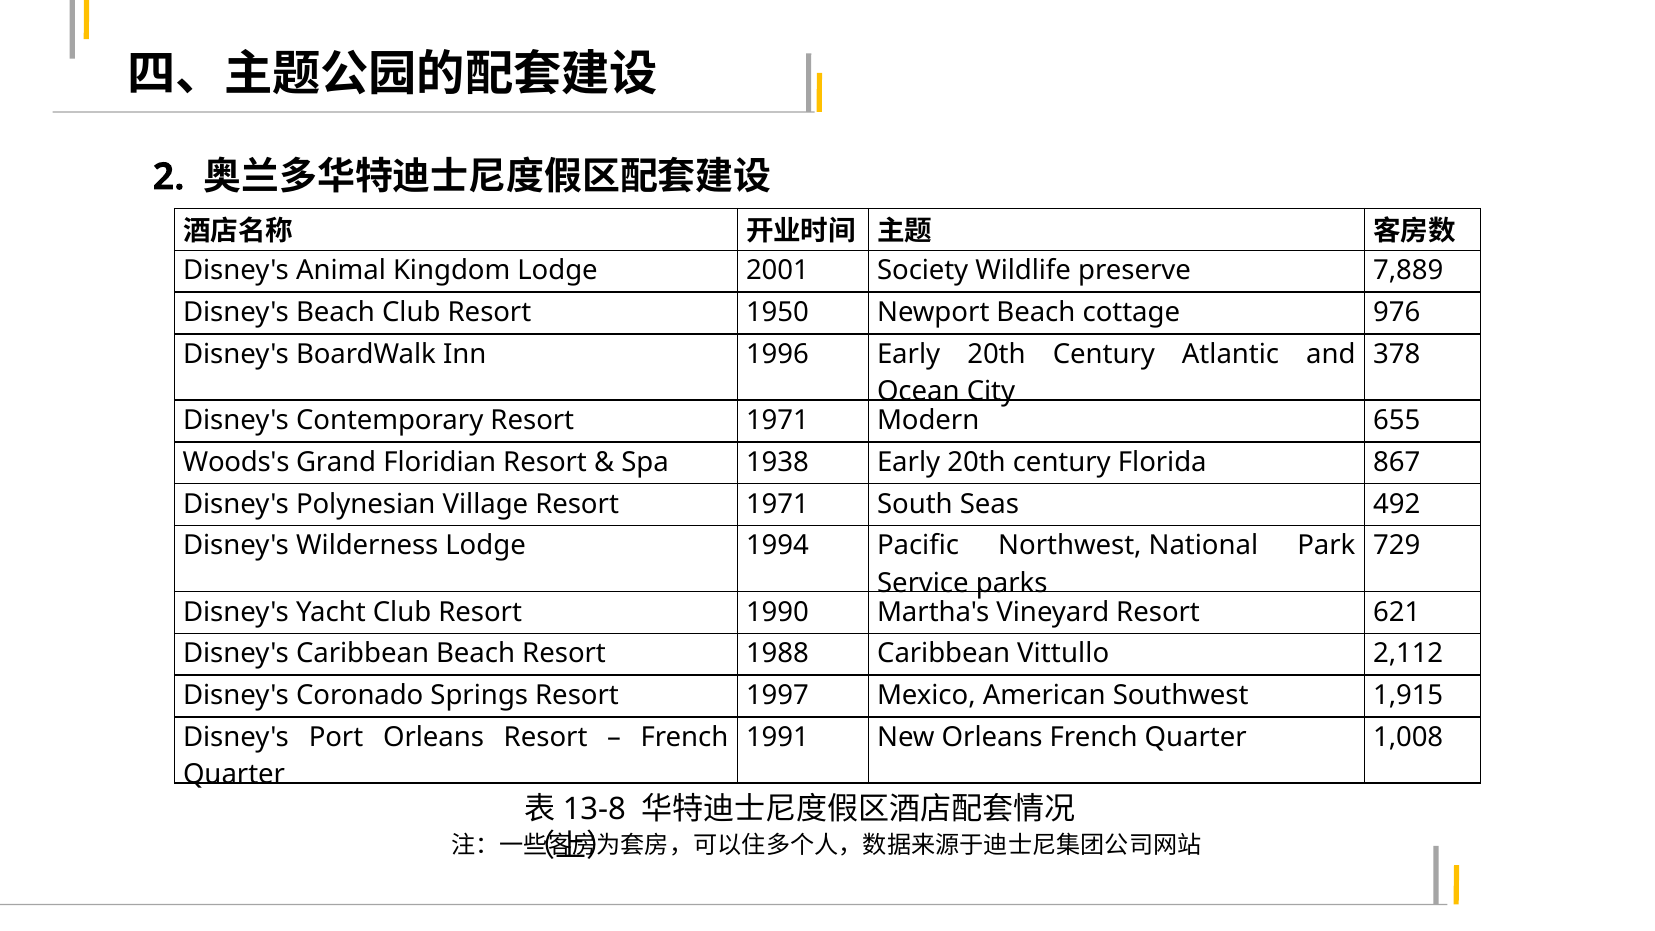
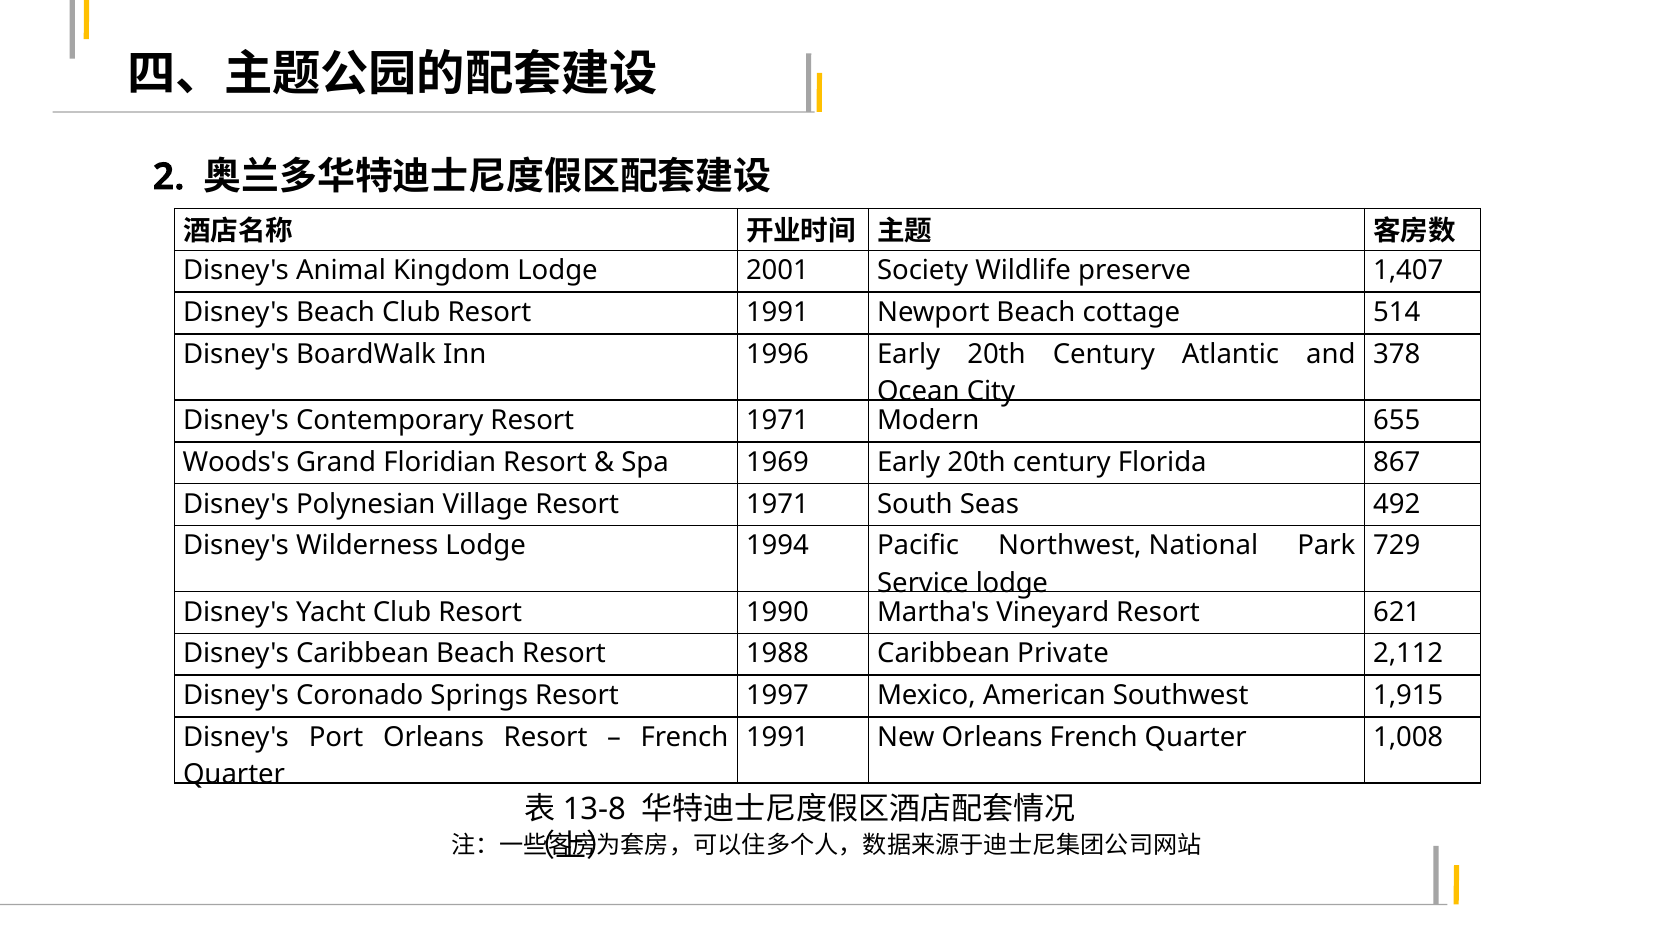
7,889: 7,889 -> 1,407
Resort 1950: 1950 -> 1991
976: 976 -> 514
1938: 1938 -> 1969
Service parks: parks -> lodge
Vittullo: Vittullo -> Private
